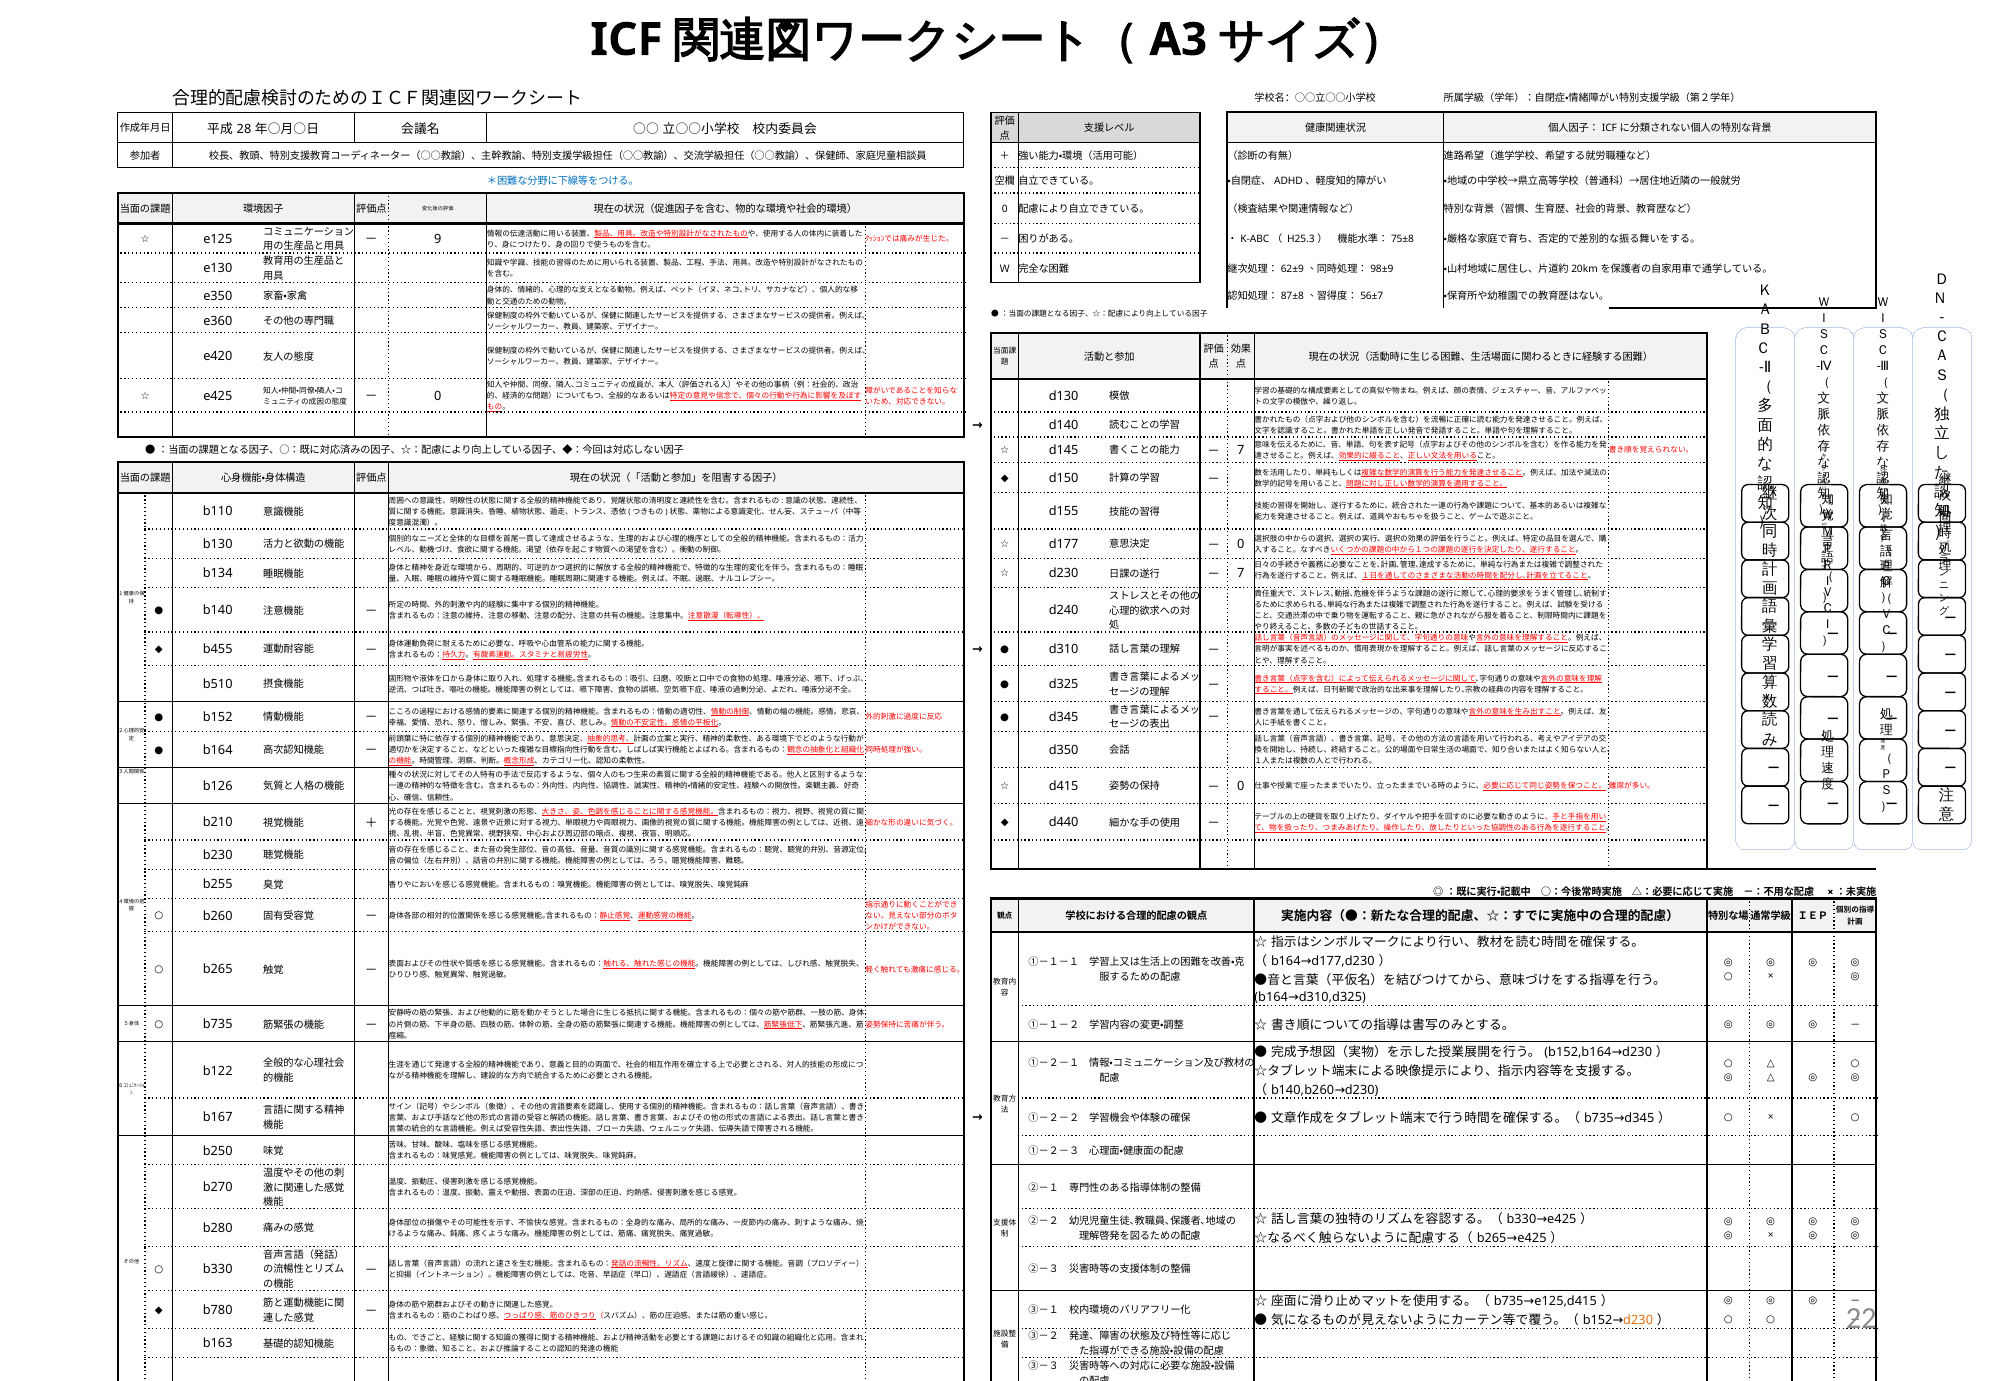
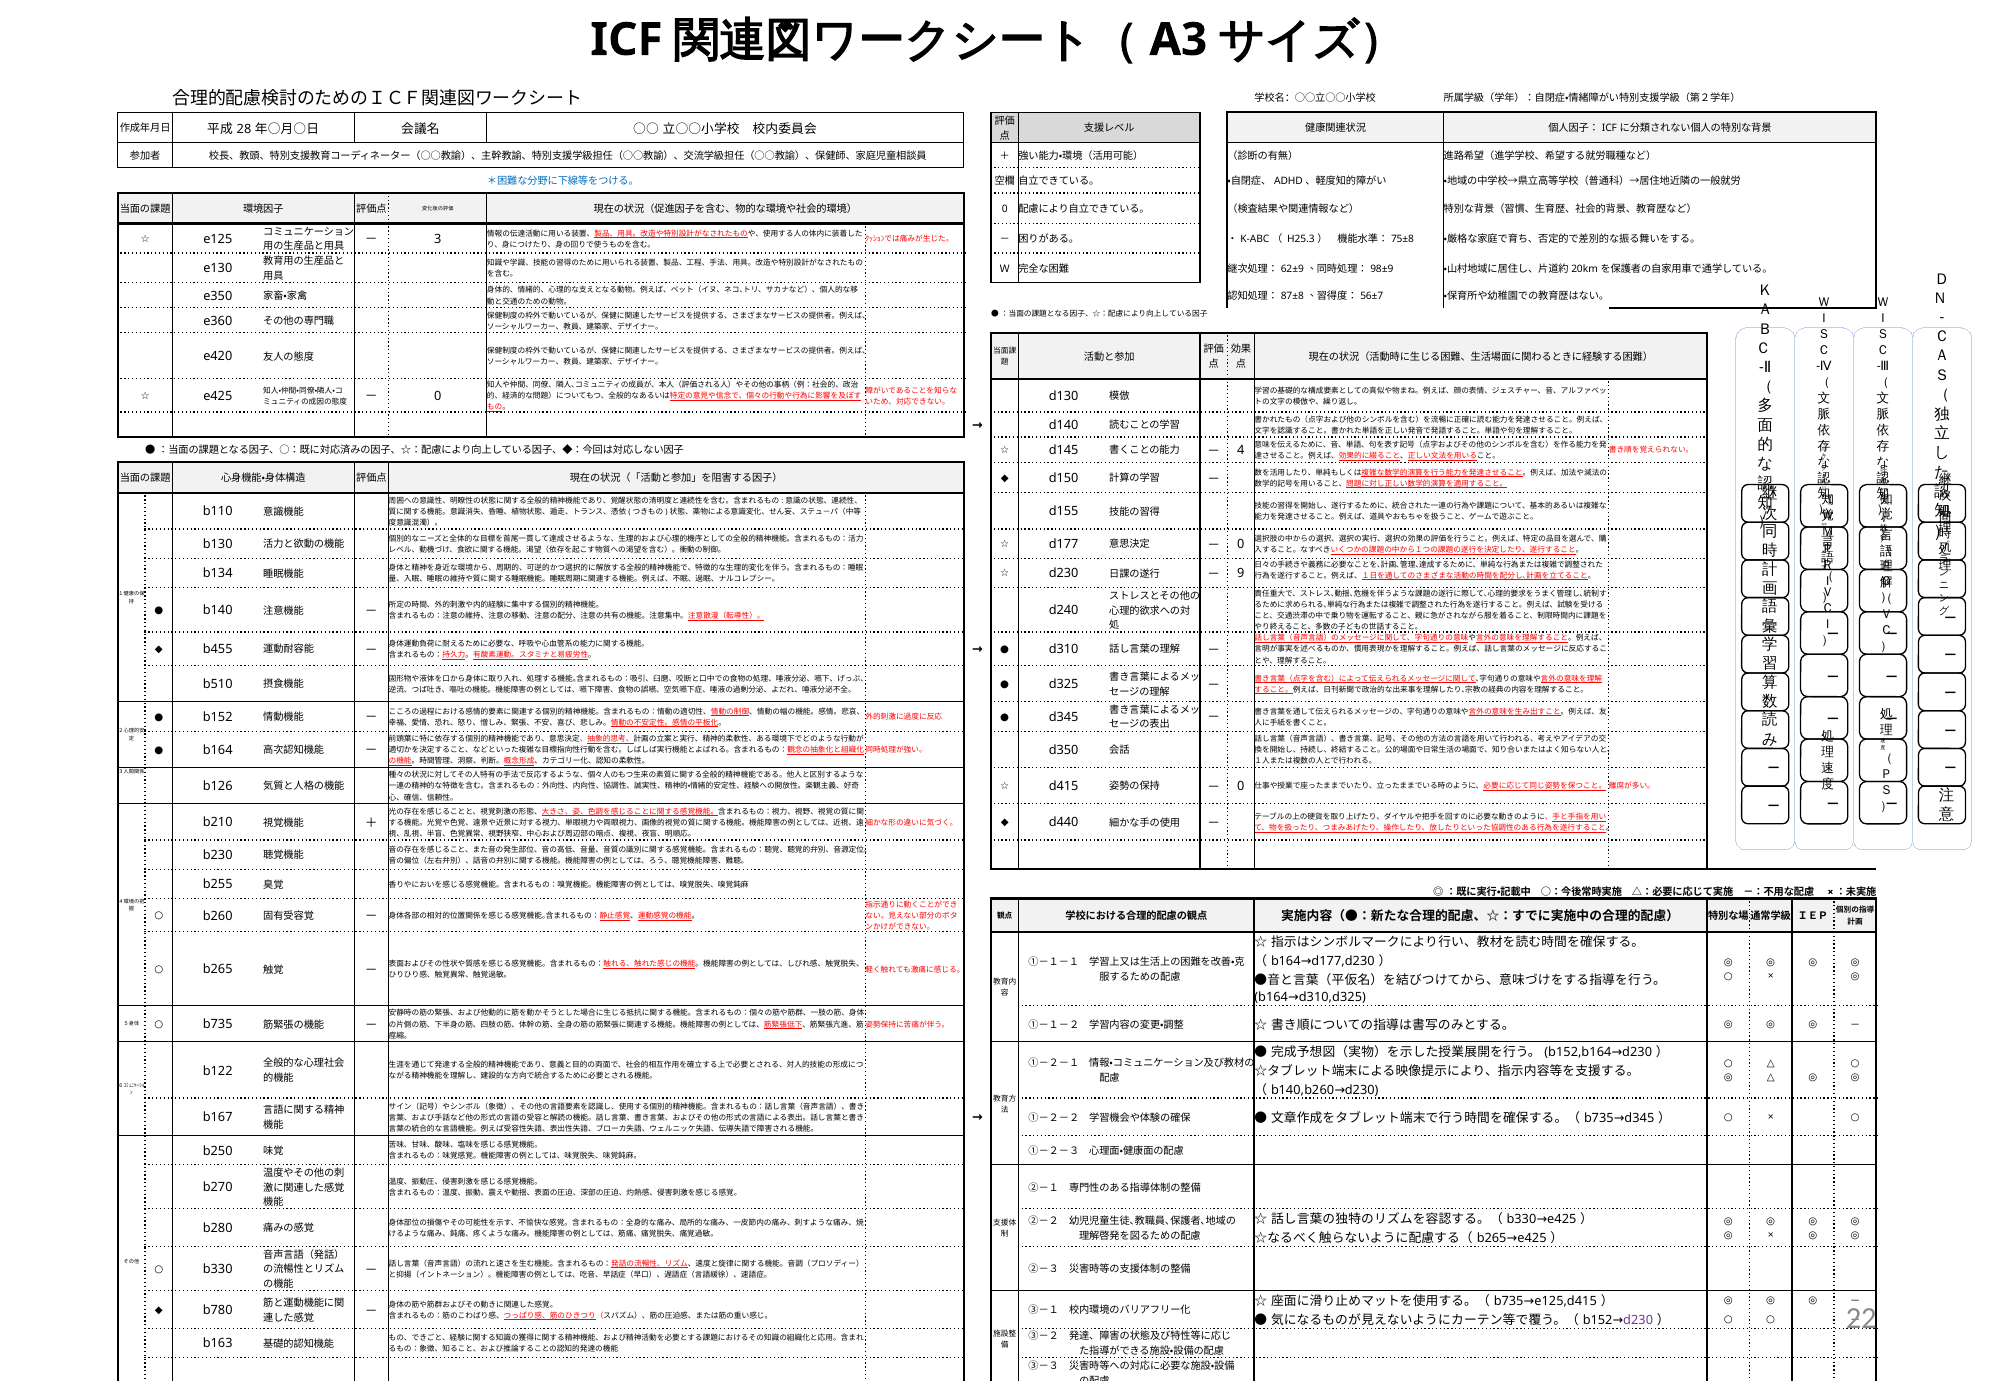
9: 9 -> 3
7 at (1241, 451): 7 -> 4
7 at (1241, 574): 7 -> 9
d230 at (1638, 1320) colour: orange -> purple
